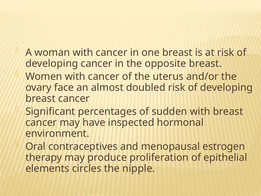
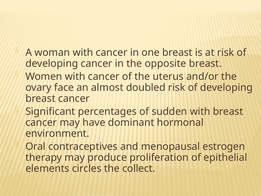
inspected: inspected -> dominant
nipple: nipple -> collect
